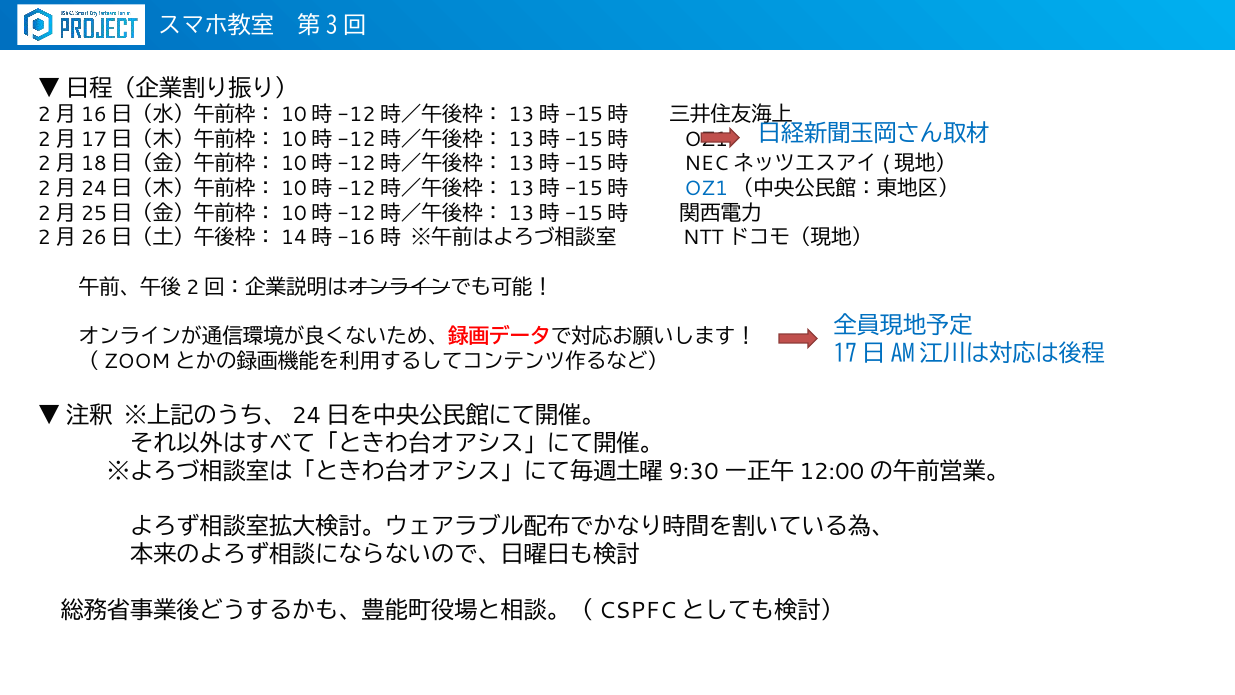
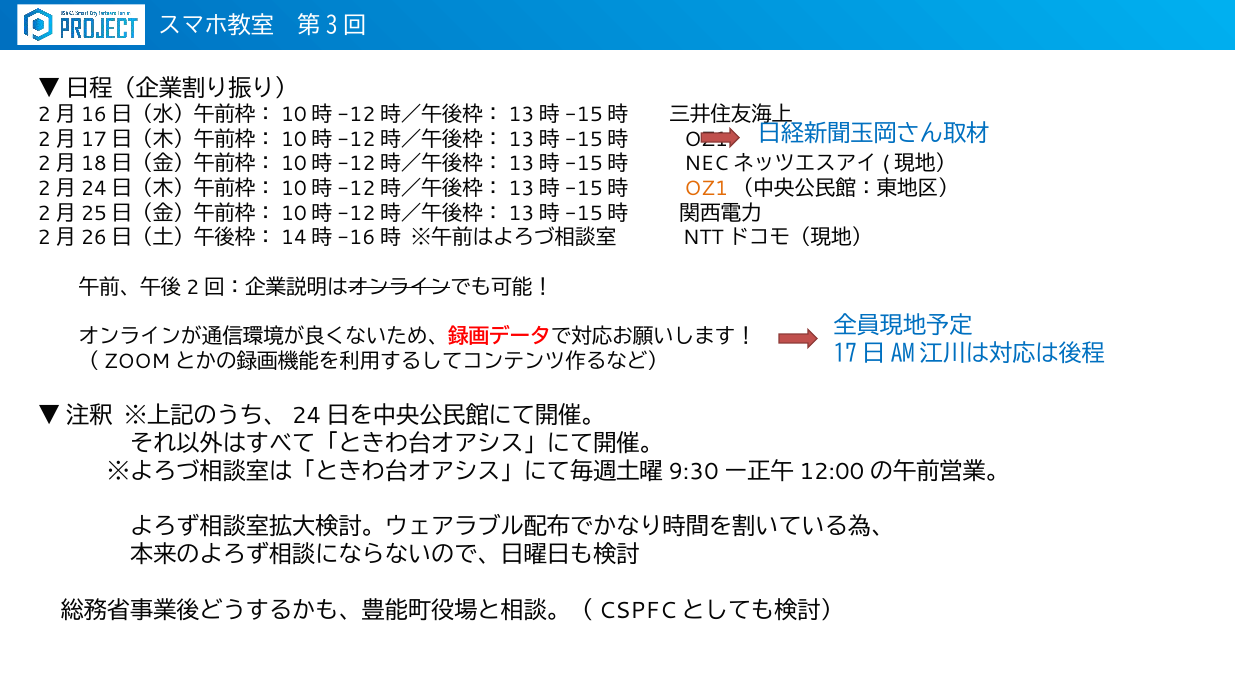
OZ1 at (706, 189) colour: blue -> orange
